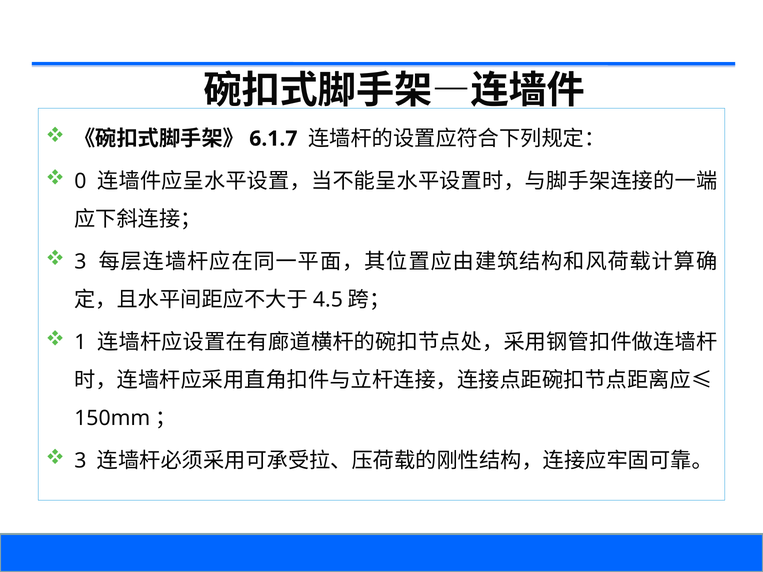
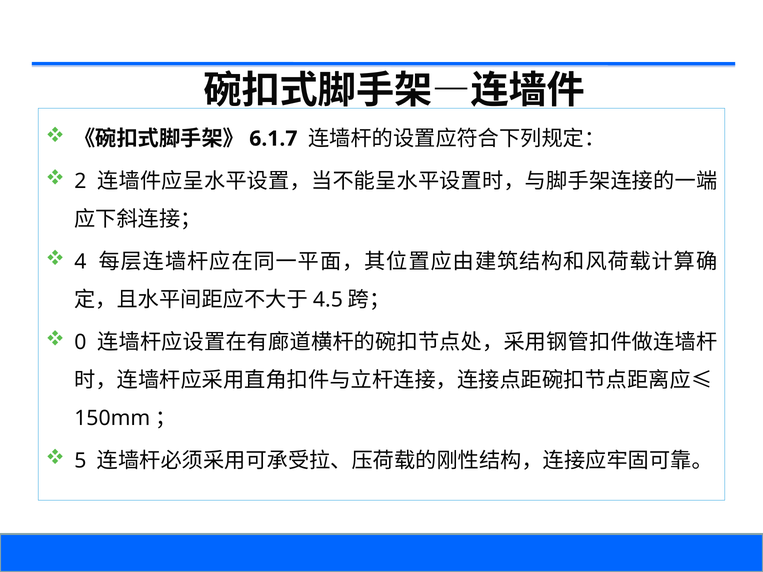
0: 0 -> 2
3 at (80, 262): 3 -> 4
1: 1 -> 0
3 at (80, 461): 3 -> 5
